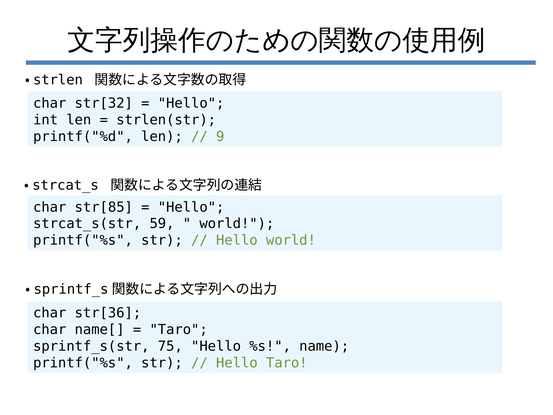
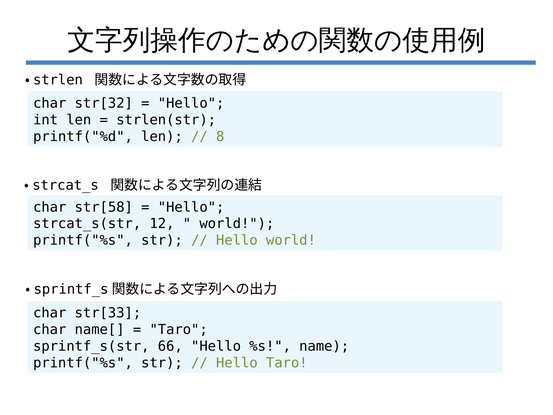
9: 9 -> 8
str[85: str[85 -> str[58
59: 59 -> 12
str[36: str[36 -> str[33
75: 75 -> 66
